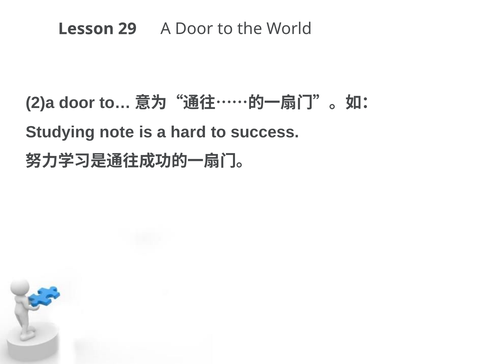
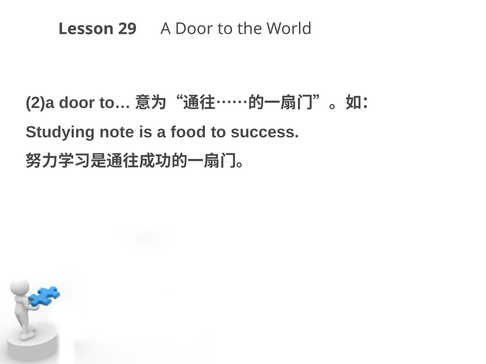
hard: hard -> food
